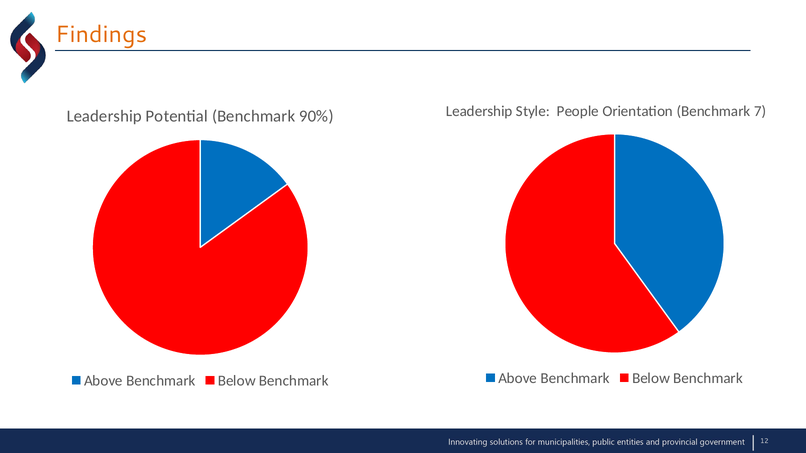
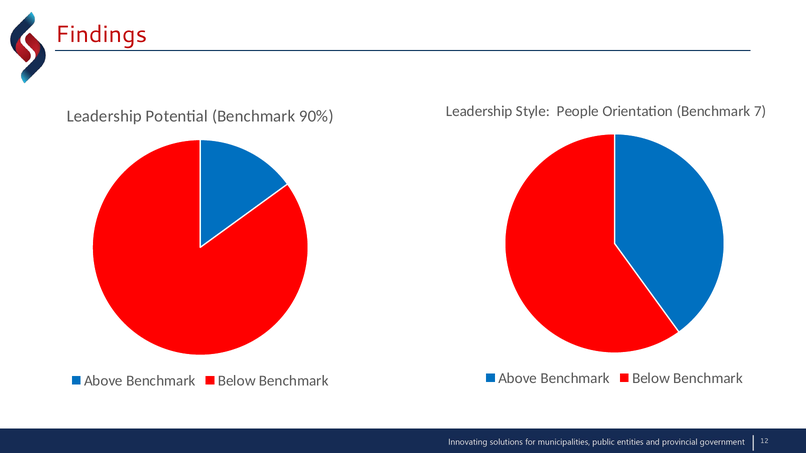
Findings colour: orange -> red
